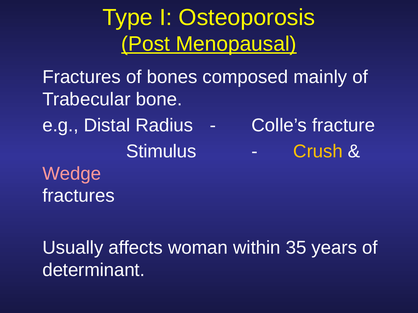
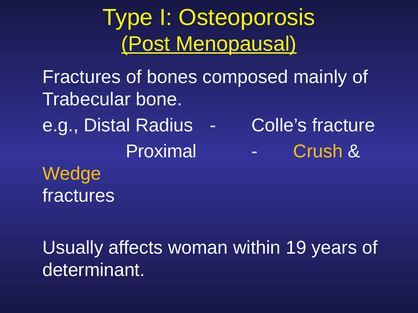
Stimulus: Stimulus -> Proximal
Wedge colour: pink -> yellow
35: 35 -> 19
